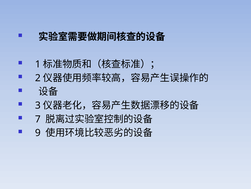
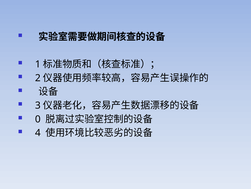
7: 7 -> 0
9: 9 -> 4
